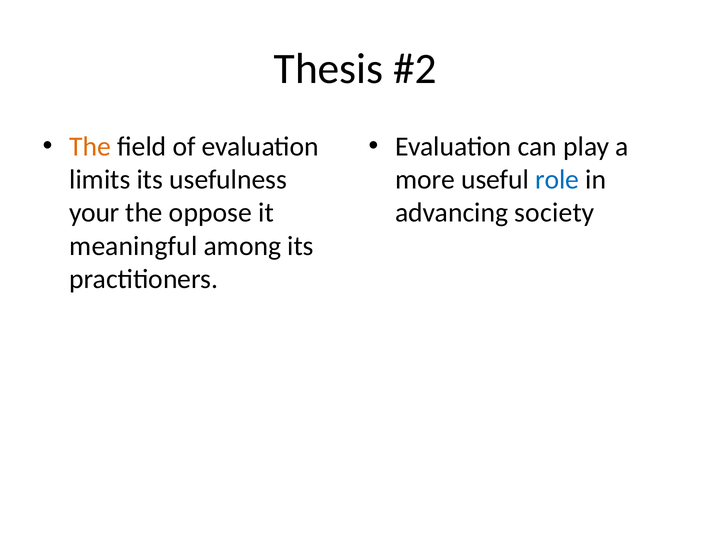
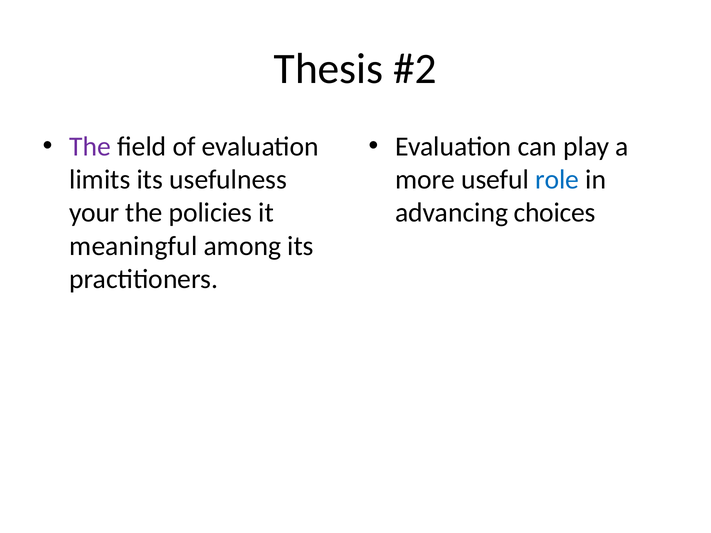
The at (90, 147) colour: orange -> purple
oppose: oppose -> policies
society: society -> choices
